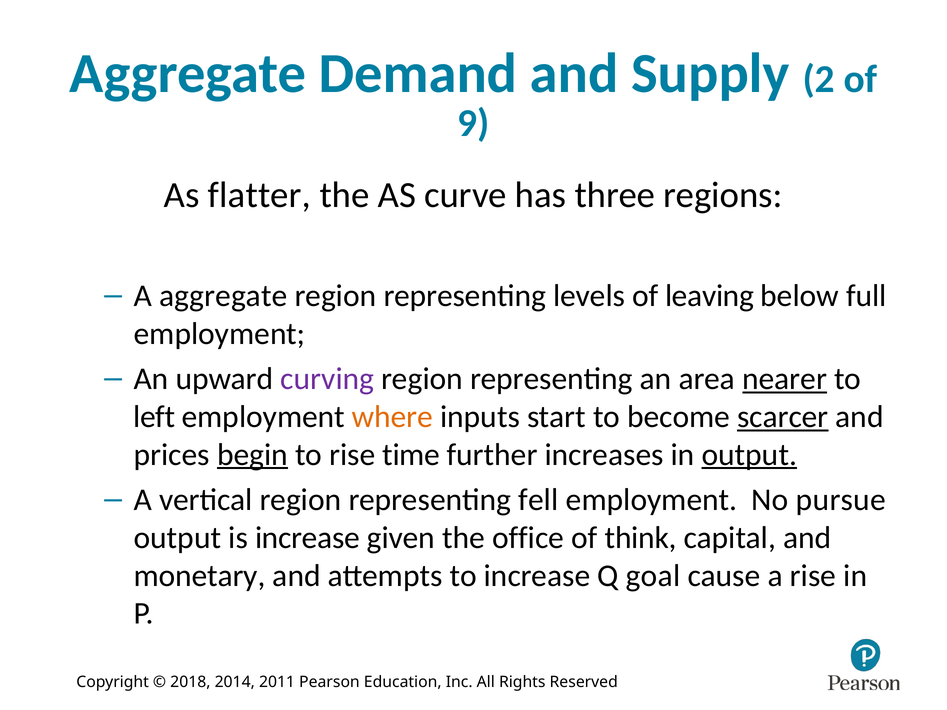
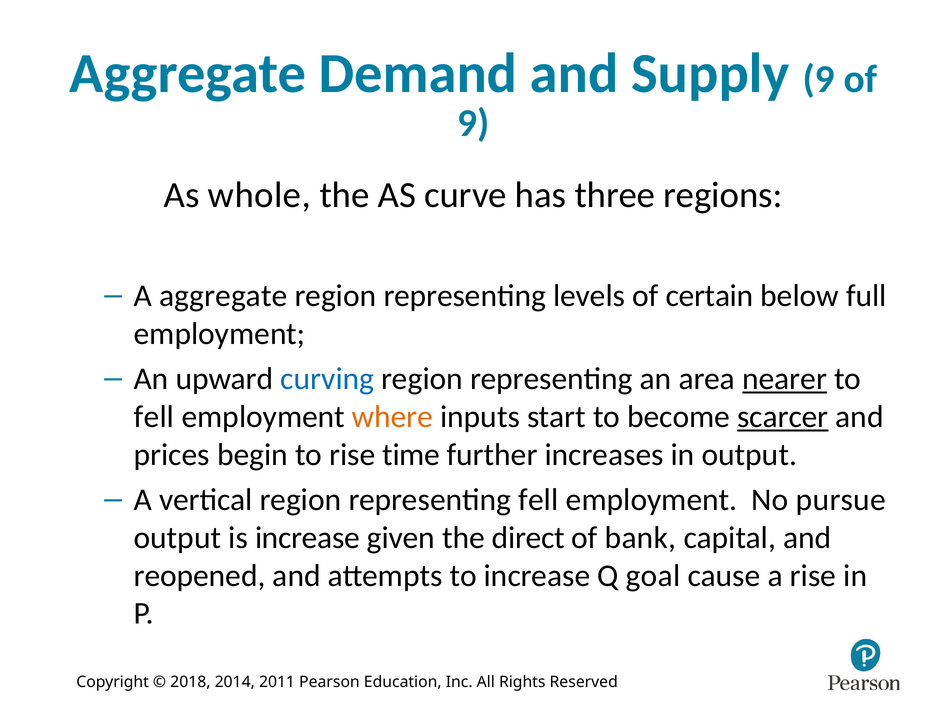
Supply 2: 2 -> 9
flatter: flatter -> whole
leaving: leaving -> certain
curving colour: purple -> blue
left at (154, 417): left -> fell
begin underline: present -> none
output at (749, 455) underline: present -> none
office: office -> direct
think: think -> bank
monetary: monetary -> reopened
